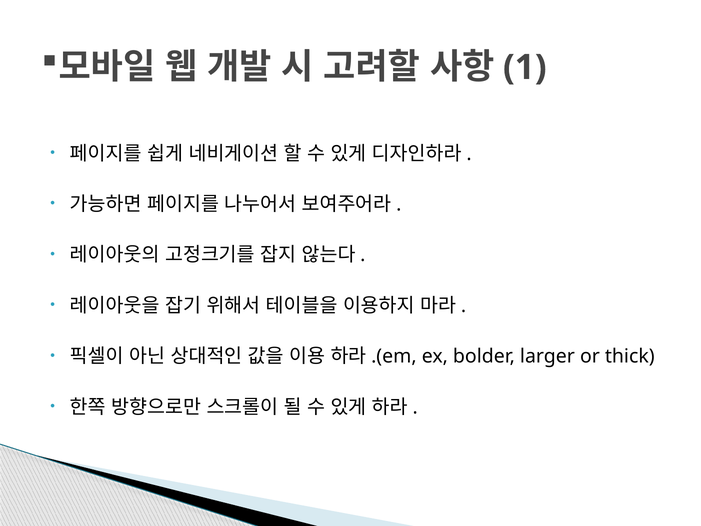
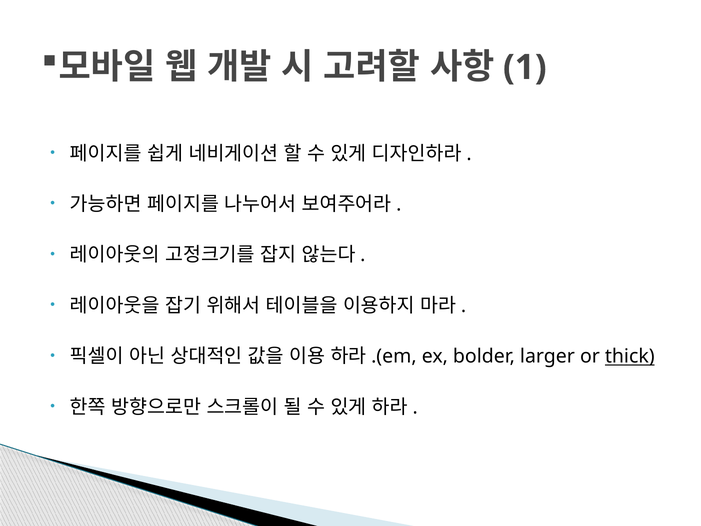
thick underline: none -> present
